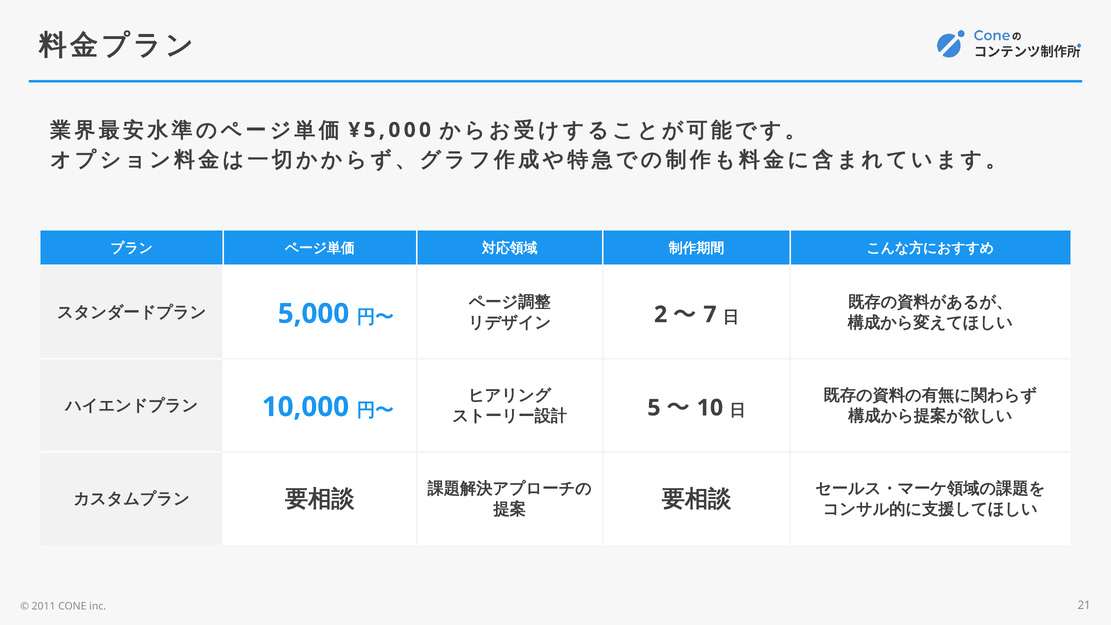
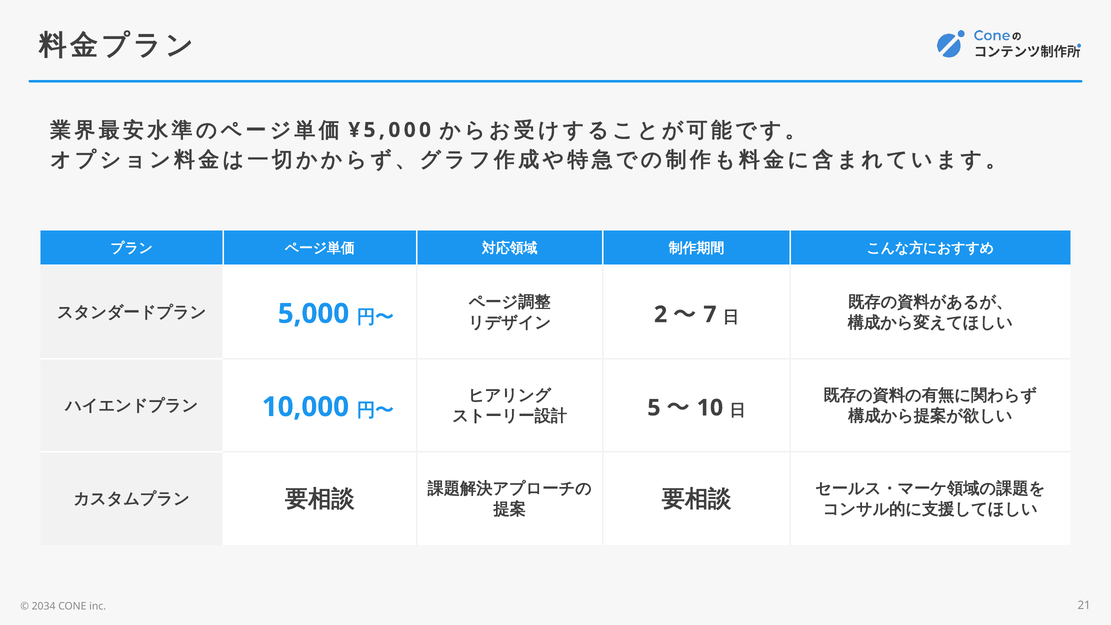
2011: 2011 -> 2034
